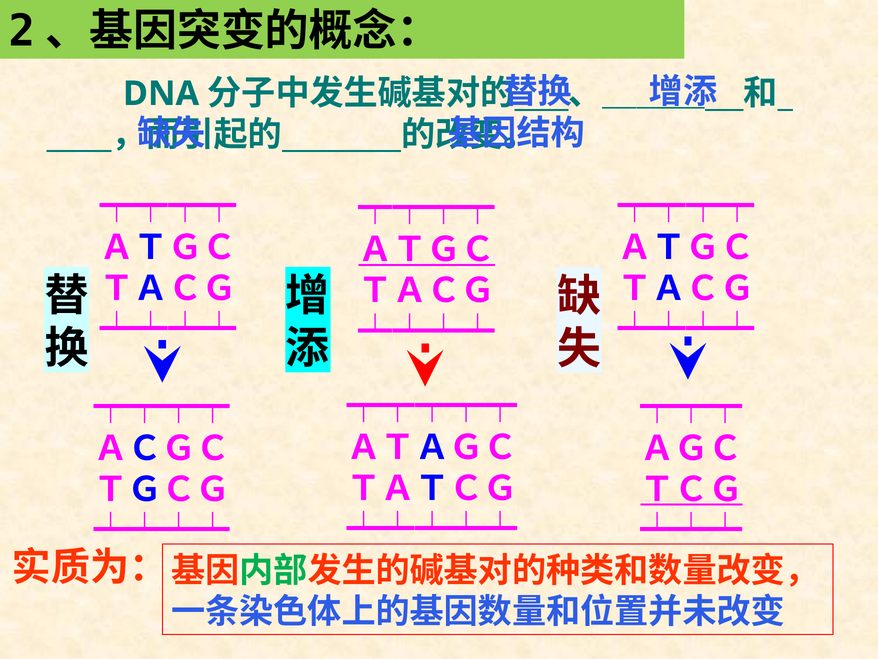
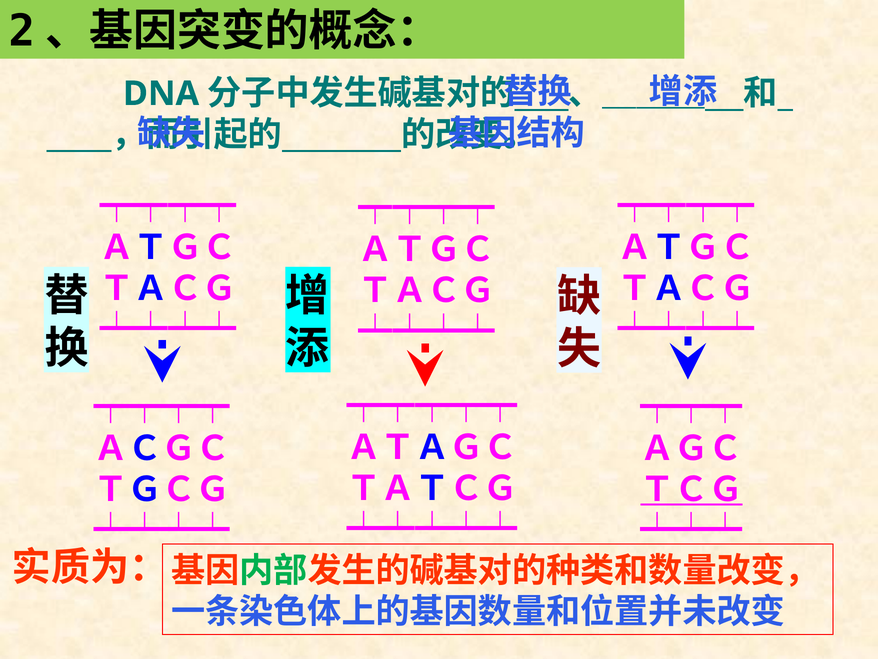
ＡＴＧＣ at (427, 250) underline: present -> none
